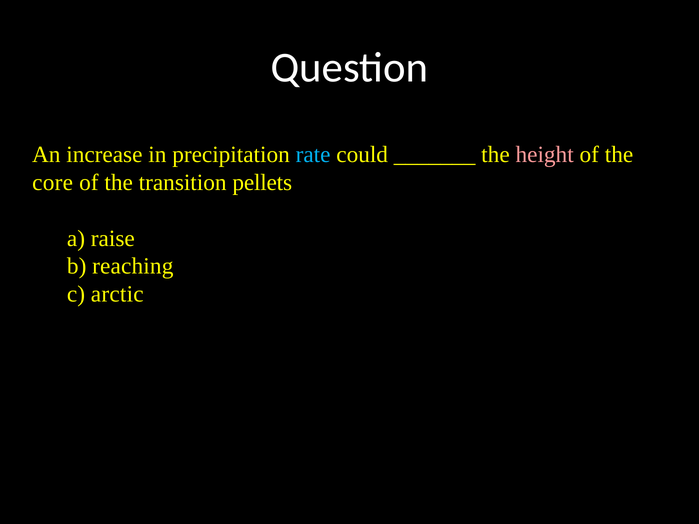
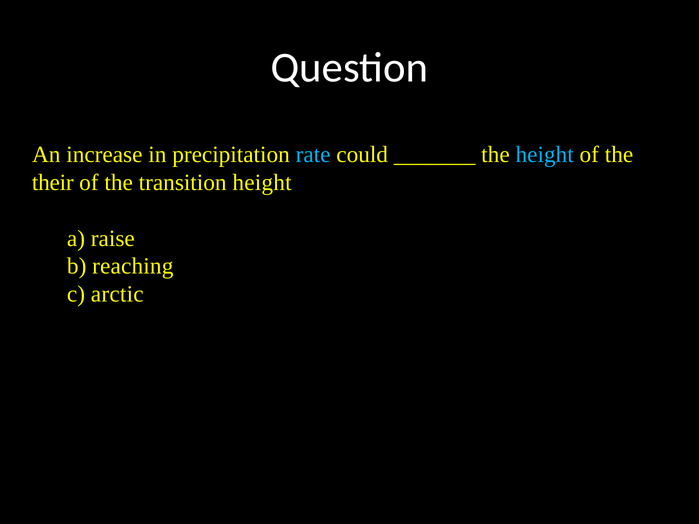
height at (545, 155) colour: pink -> light blue
core: core -> their
transition pellets: pellets -> height
